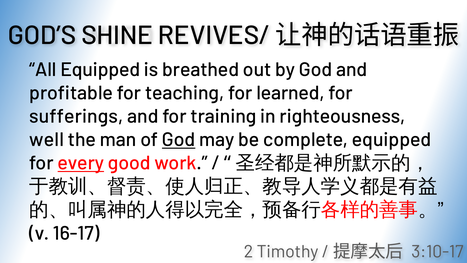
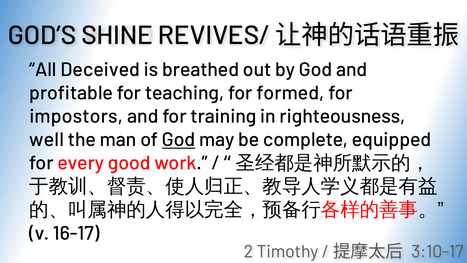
All Equipped: Equipped -> Deceived
learned: learned -> formed
sufferings: sufferings -> impostors
every underline: present -> none
